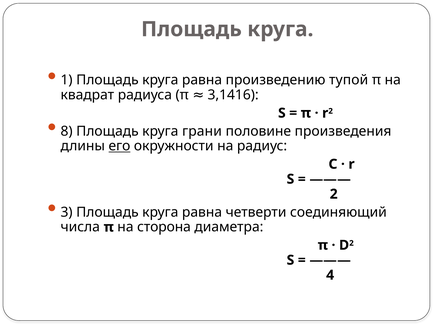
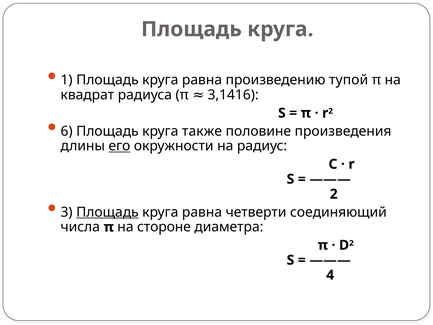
8: 8 -> 6
грани: грани -> также
Площадь at (107, 212) underline: none -> present
сторона: сторона -> стороне
